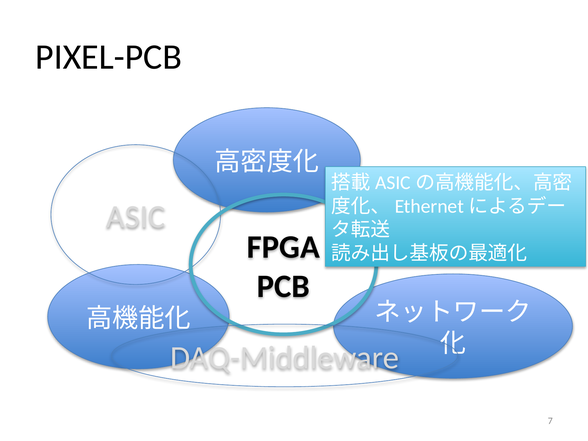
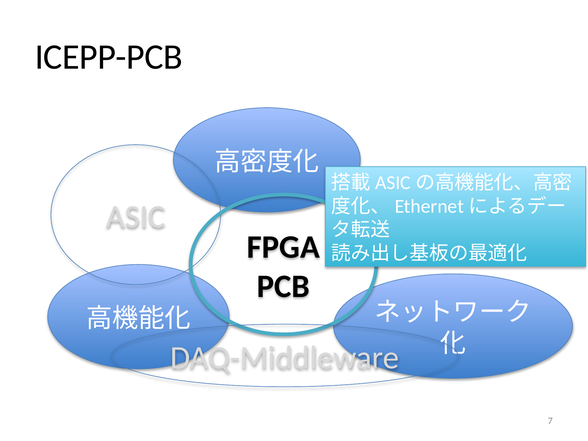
PIXEL-PCB: PIXEL-PCB -> ICEPP-PCB
